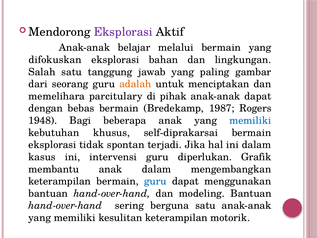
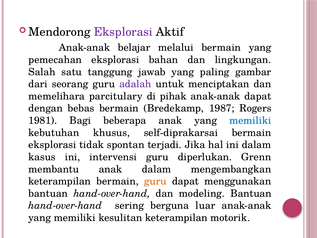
difokuskan: difokuskan -> pemecahan
adalah colour: orange -> purple
1948: 1948 -> 1981
Grafik: Grafik -> Grenn
guru at (155, 181) colour: blue -> orange
berguna satu: satu -> luar
